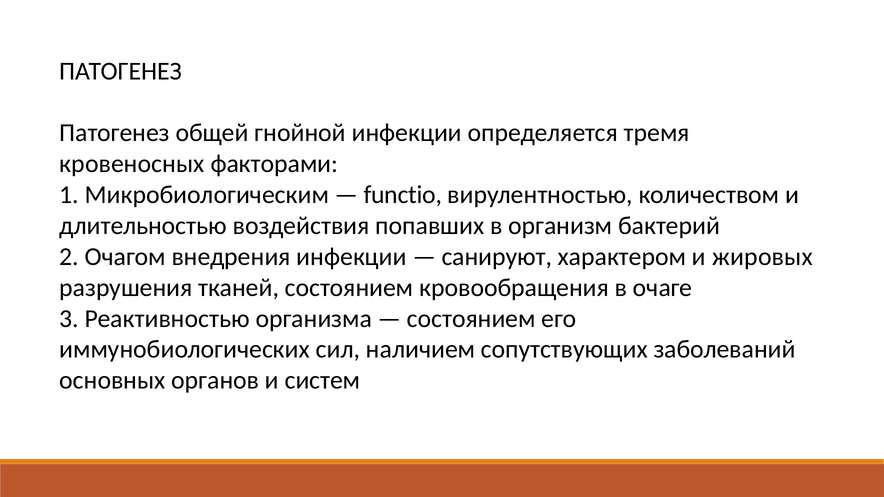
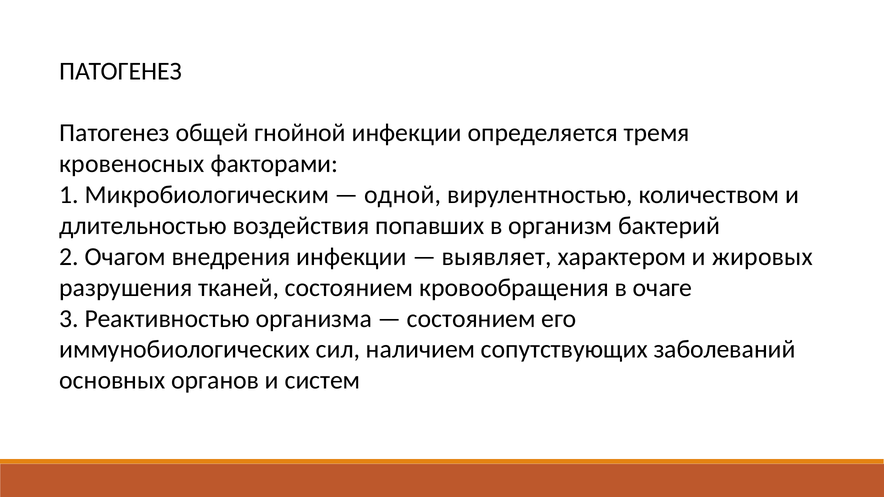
functio: functio -> одной
санируют: санируют -> выявляет
